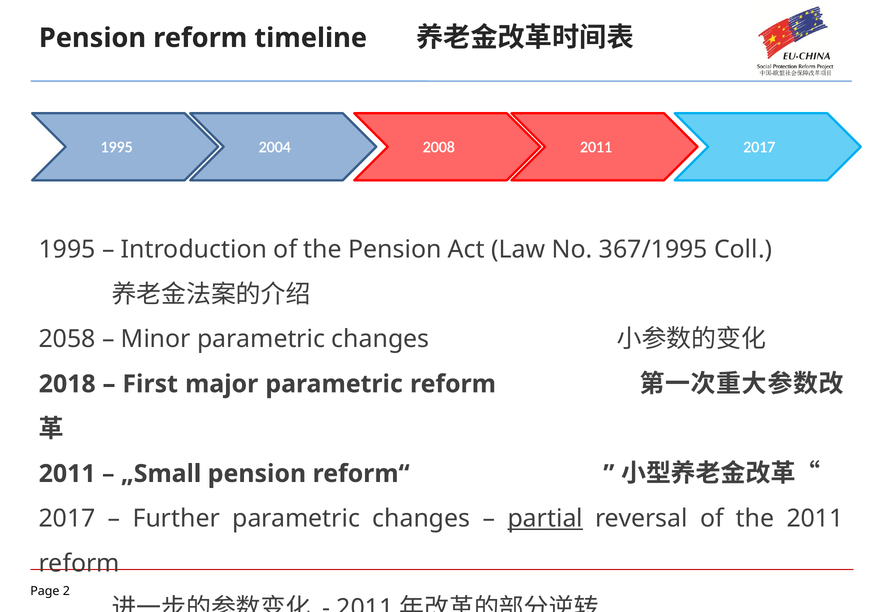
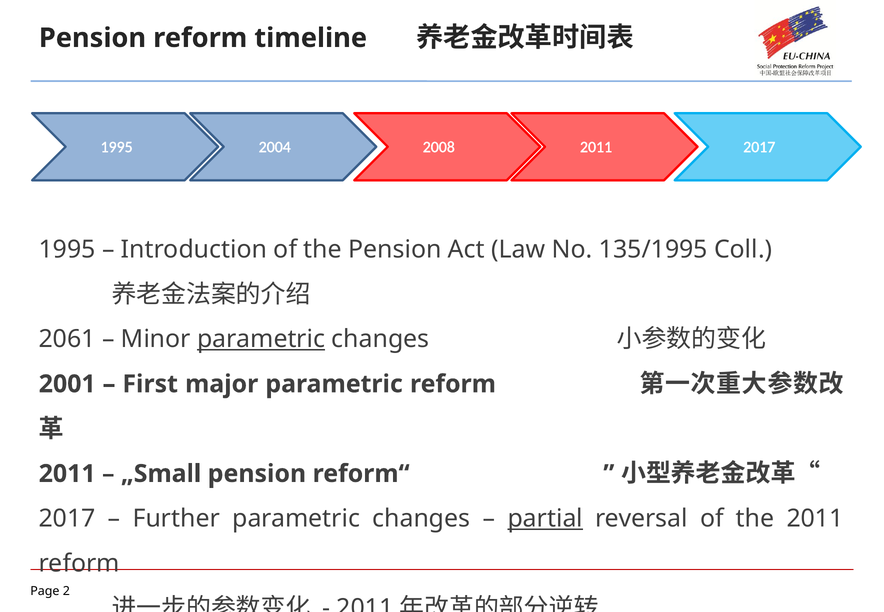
367/1995: 367/1995 -> 135/1995
2058: 2058 -> 2061
parametric at (261, 339) underline: none -> present
2018: 2018 -> 2001
